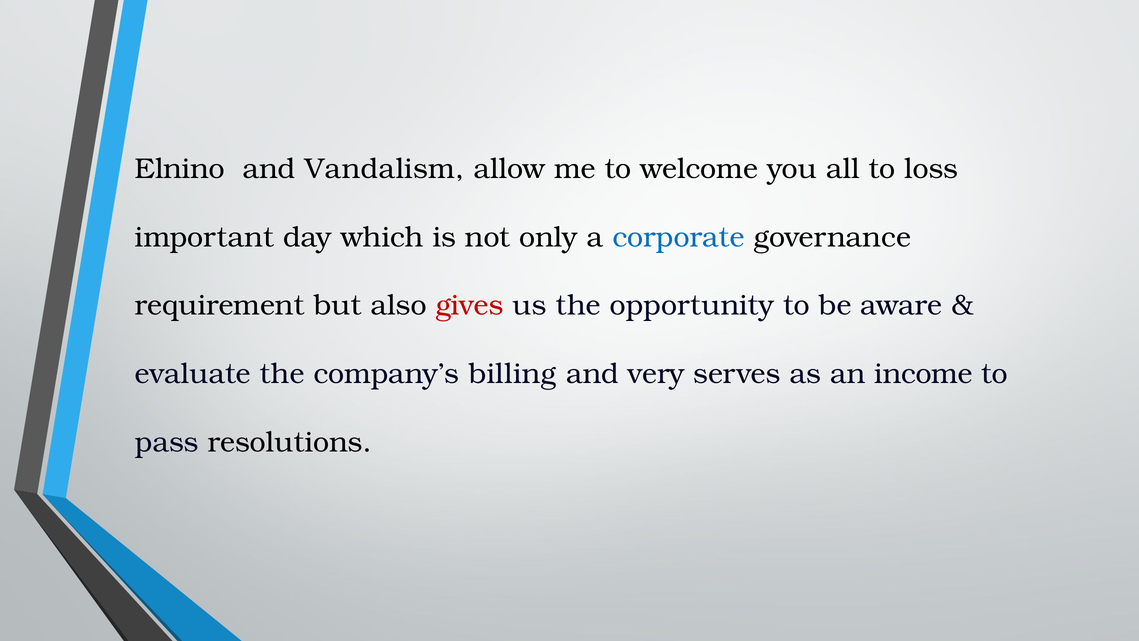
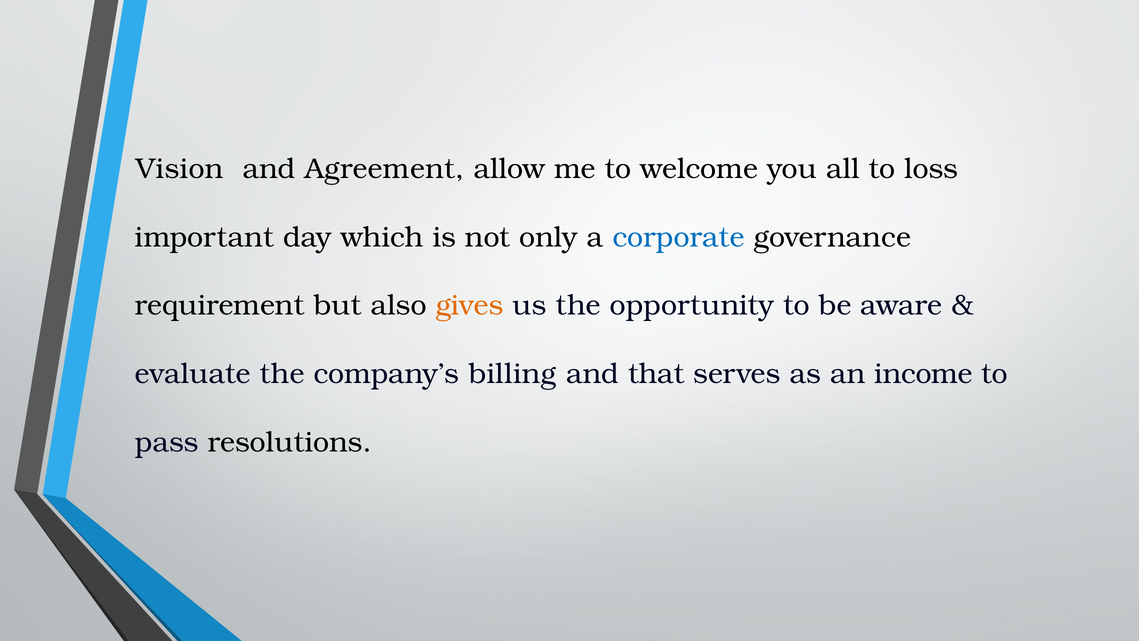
Elnino: Elnino -> Vision
Vandalism: Vandalism -> Agreement
gives colour: red -> orange
very: very -> that
